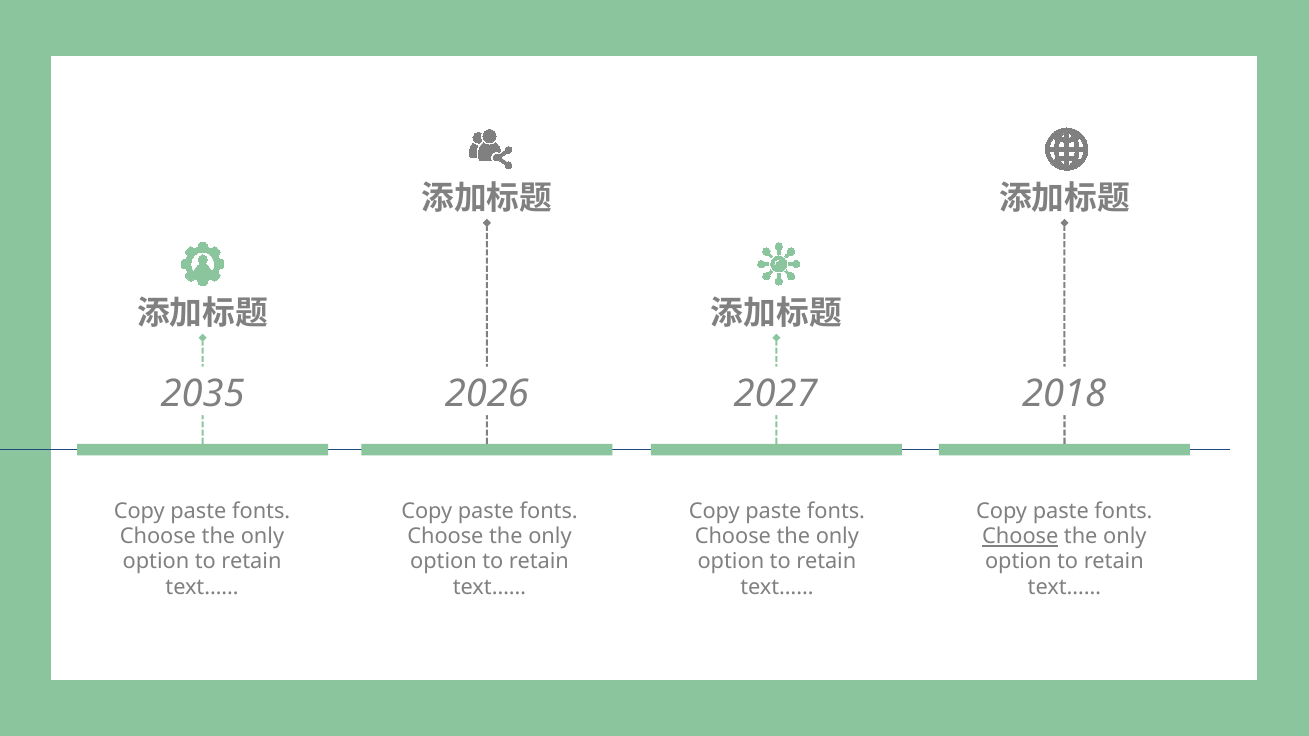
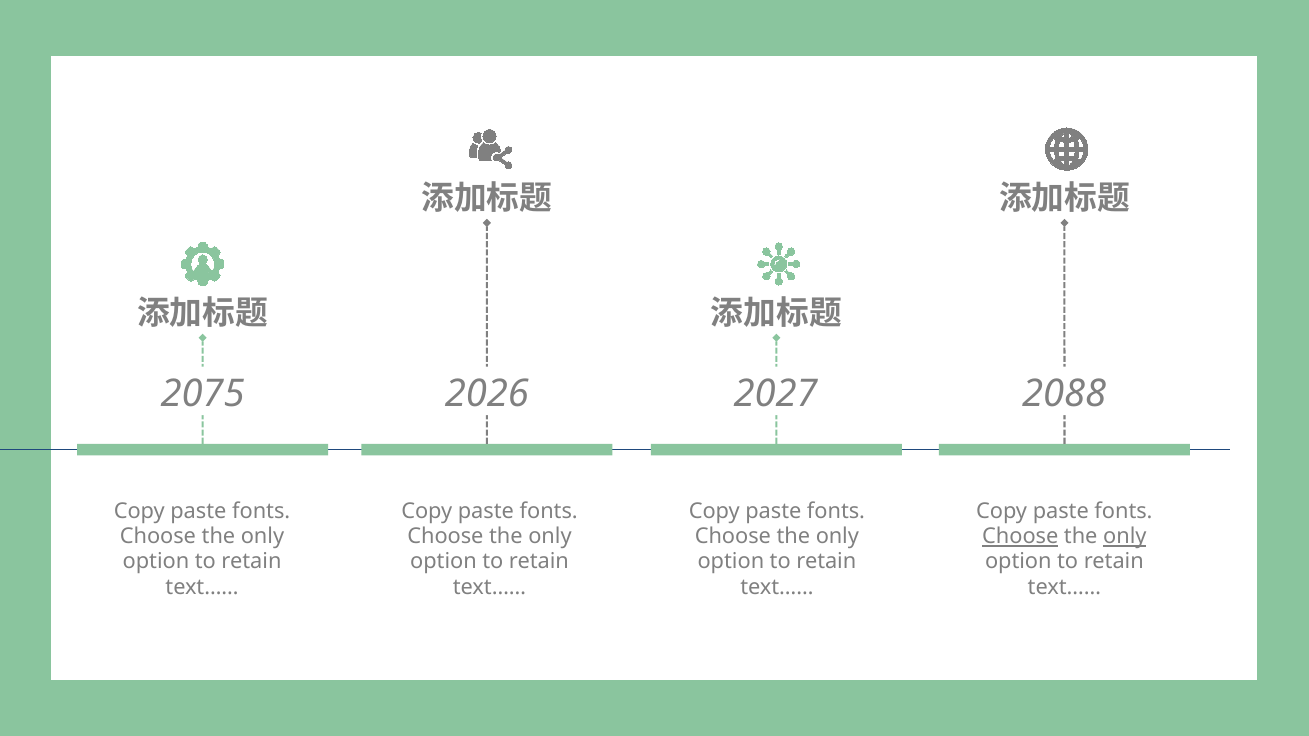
2035: 2035 -> 2075
2018: 2018 -> 2088
only at (1125, 537) underline: none -> present
